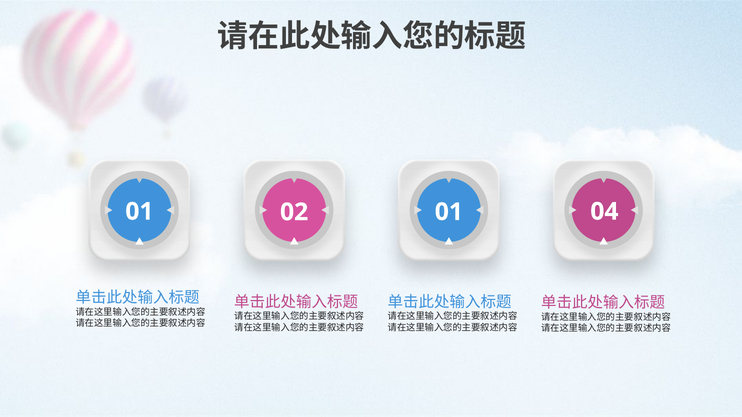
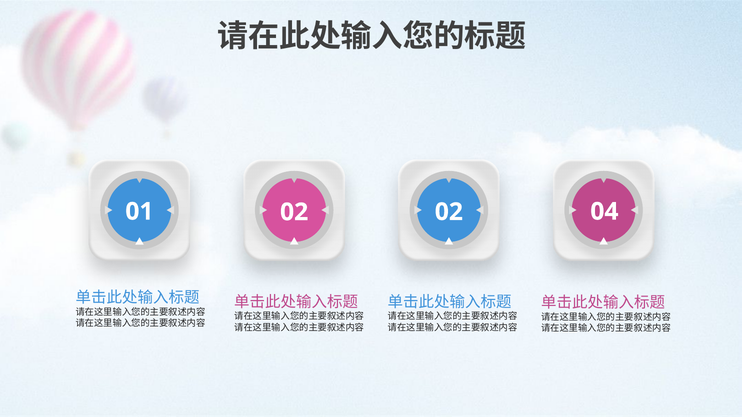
02 01: 01 -> 02
